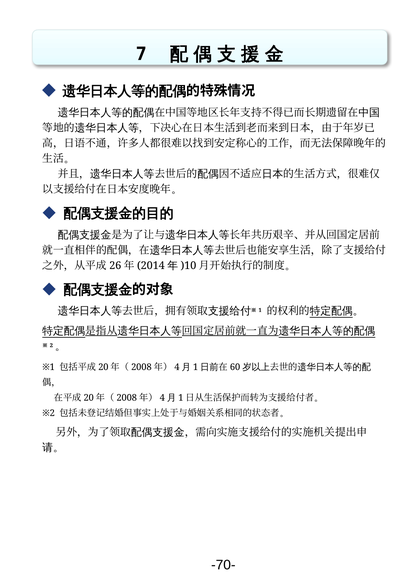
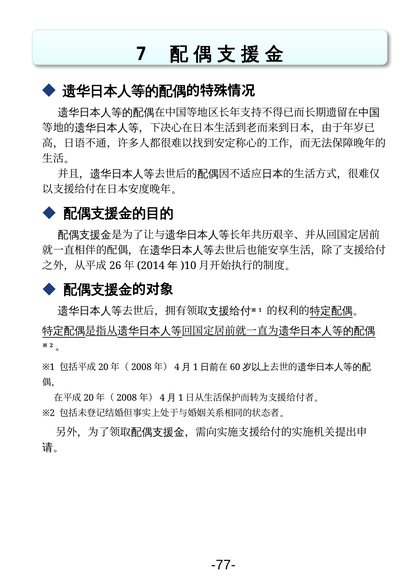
-70-: -70- -> -77-
